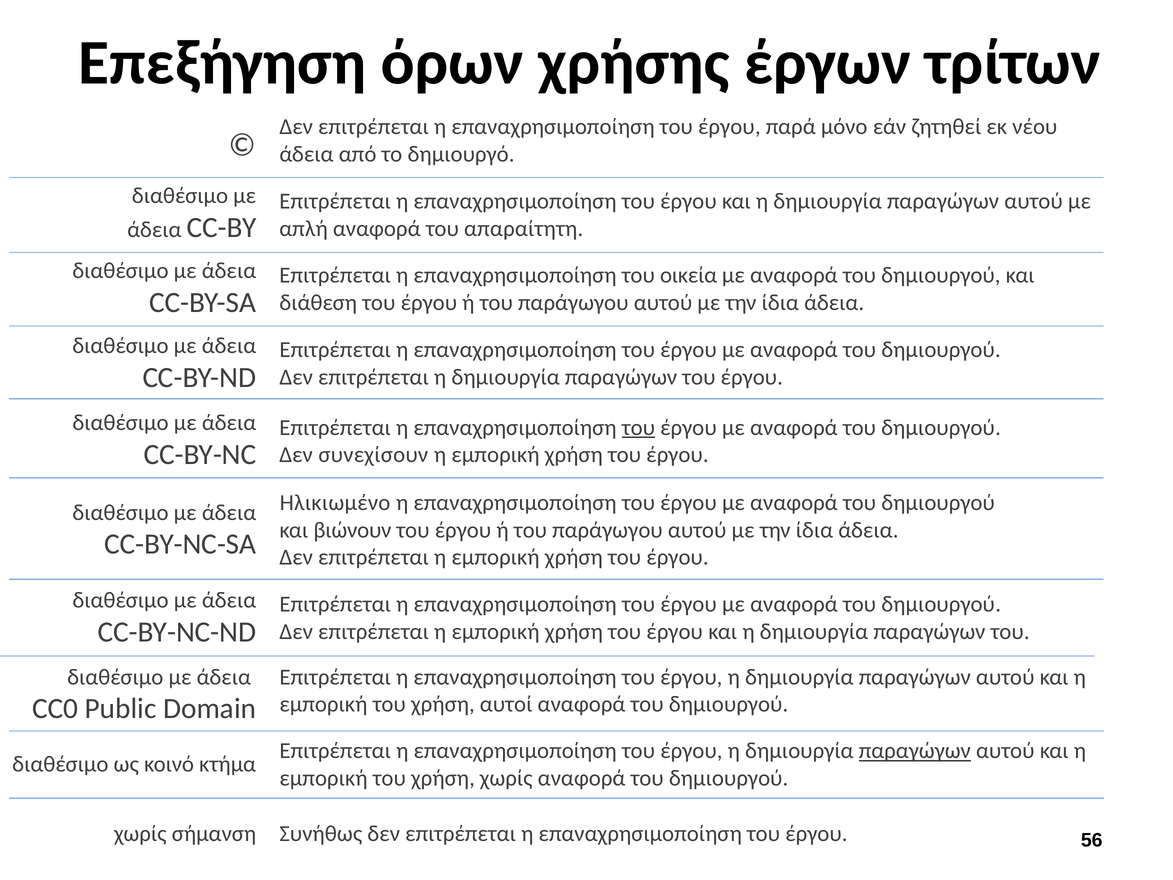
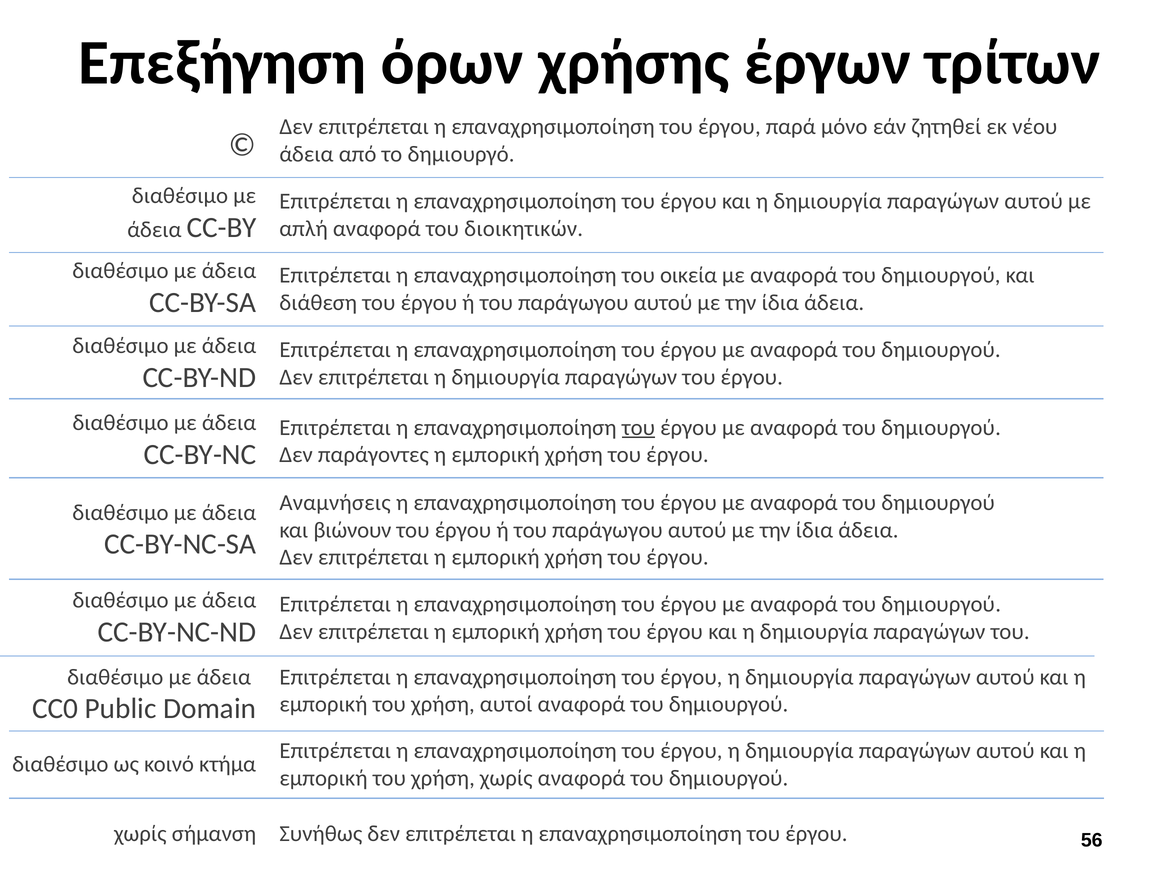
απαραίτητη: απαραίτητη -> διοικητικών
συνεχίσουν: συνεχίσουν -> παράγοντες
Ηλικιωμένο: Ηλικιωμένο -> Αναμνήσεις
παραγώγων at (915, 751) underline: present -> none
